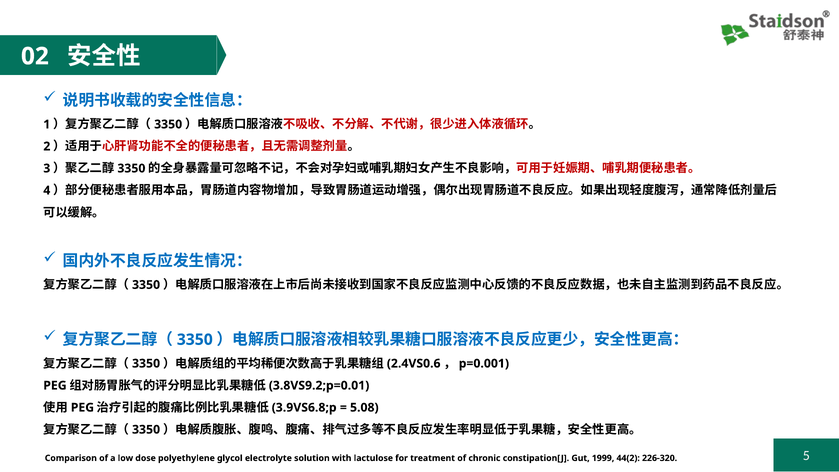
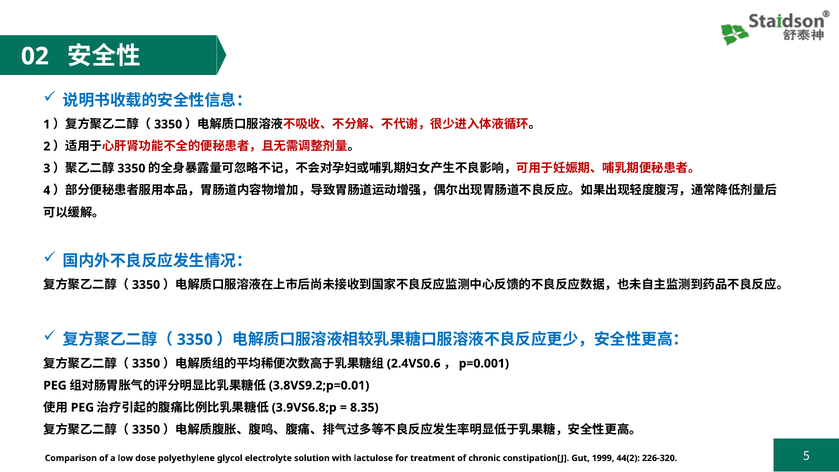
5.08: 5.08 -> 8.35
